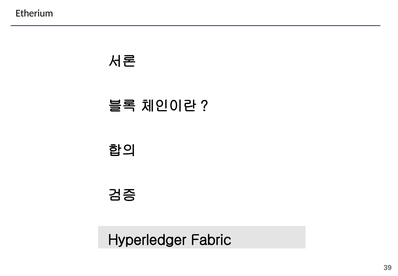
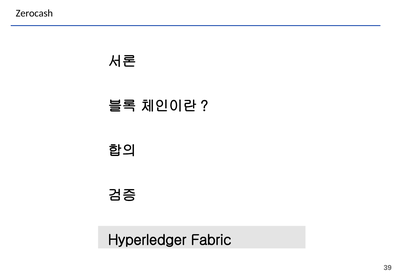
Etherium: Etherium -> Zerocash
